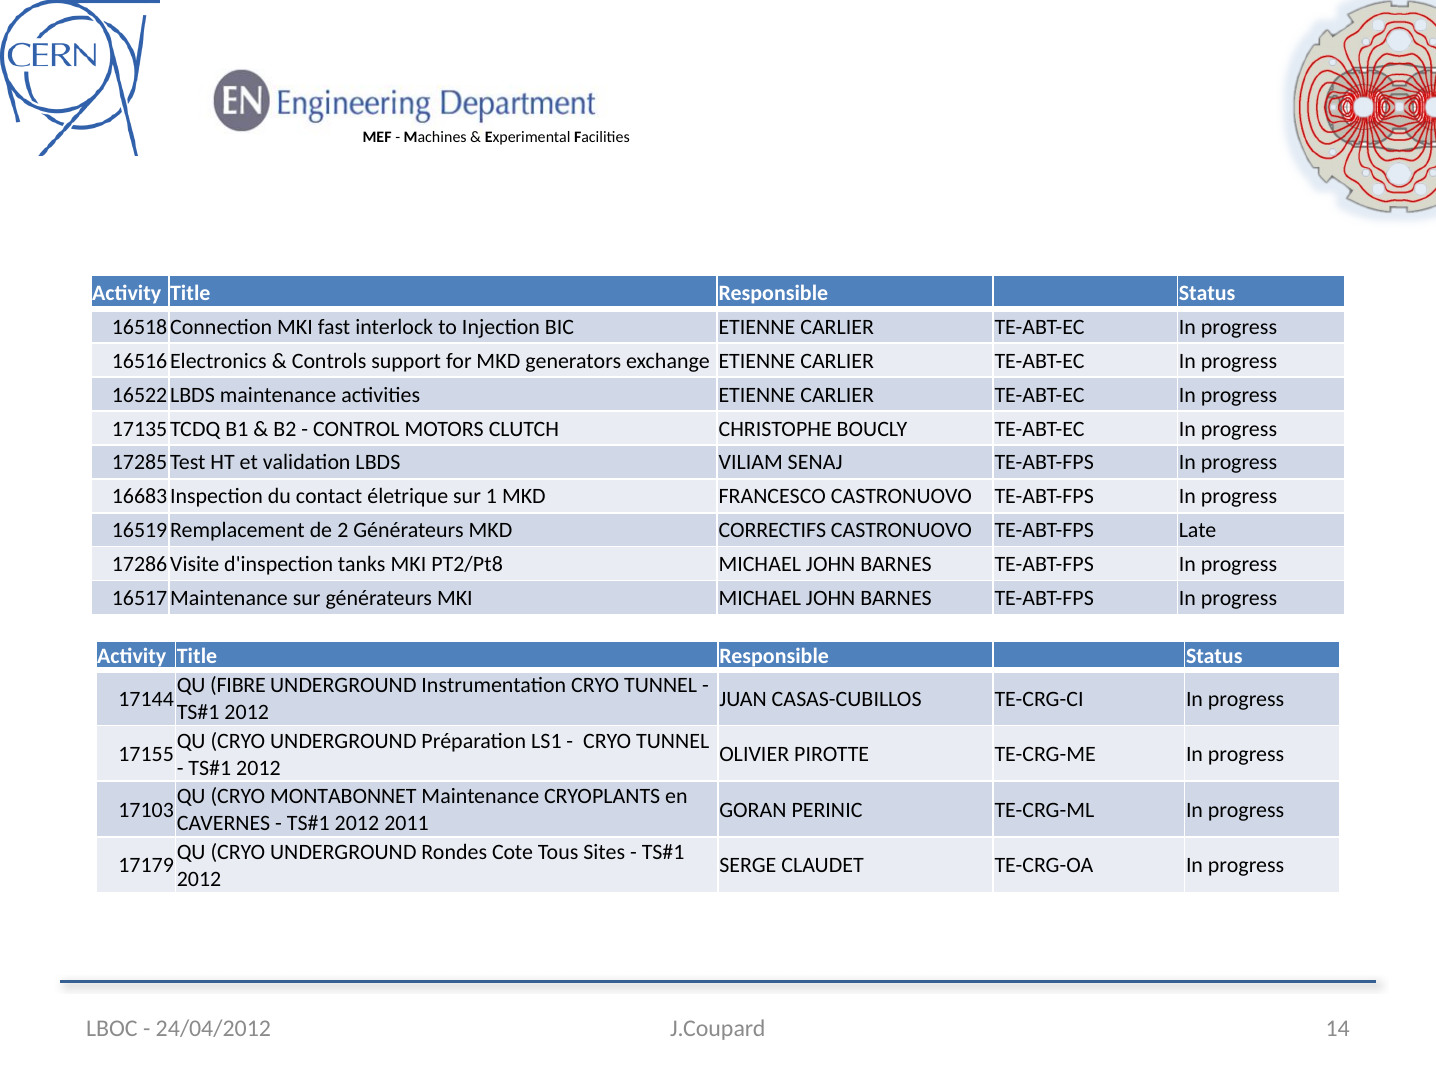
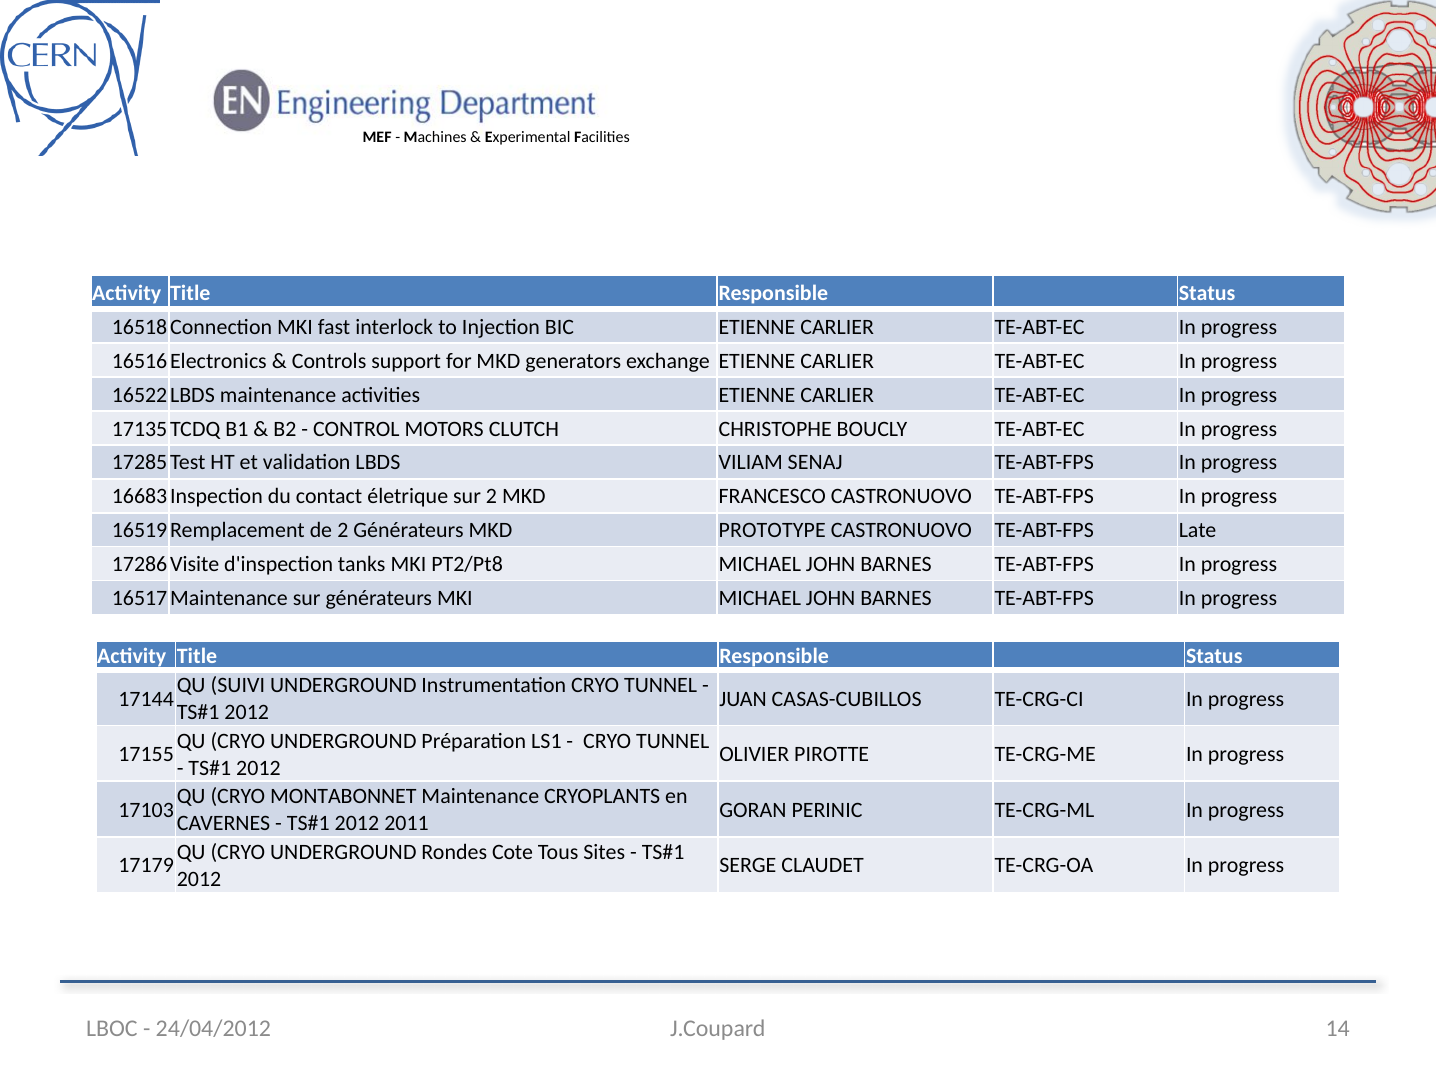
sur 1: 1 -> 2
CORRECTIFS: CORRECTIFS -> PROTOTYPE
FIBRE: FIBRE -> SUIVI
